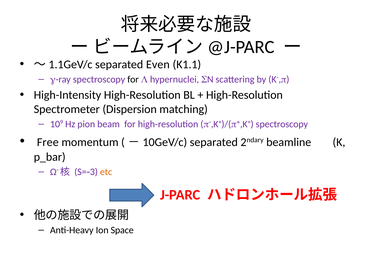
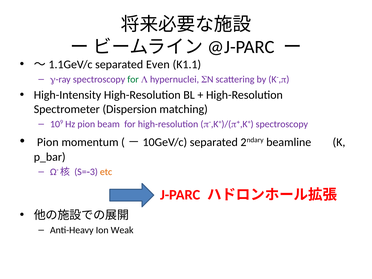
for at (133, 79) colour: black -> green
Free at (48, 142): Free -> Pion
Space: Space -> Weak
